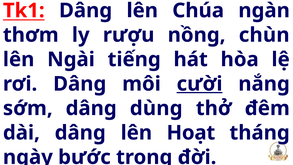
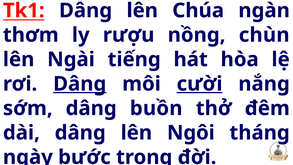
Dâng at (80, 84) underline: none -> present
dùng: dùng -> buồn
Hoạt: Hoạt -> Ngôi
